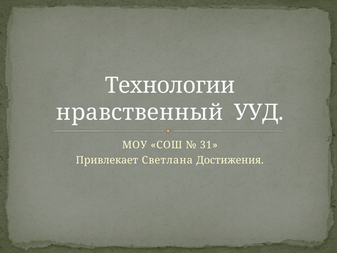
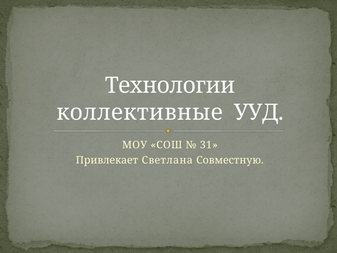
нравственный: нравственный -> коллективные
Достижения: Достижения -> Совместную
